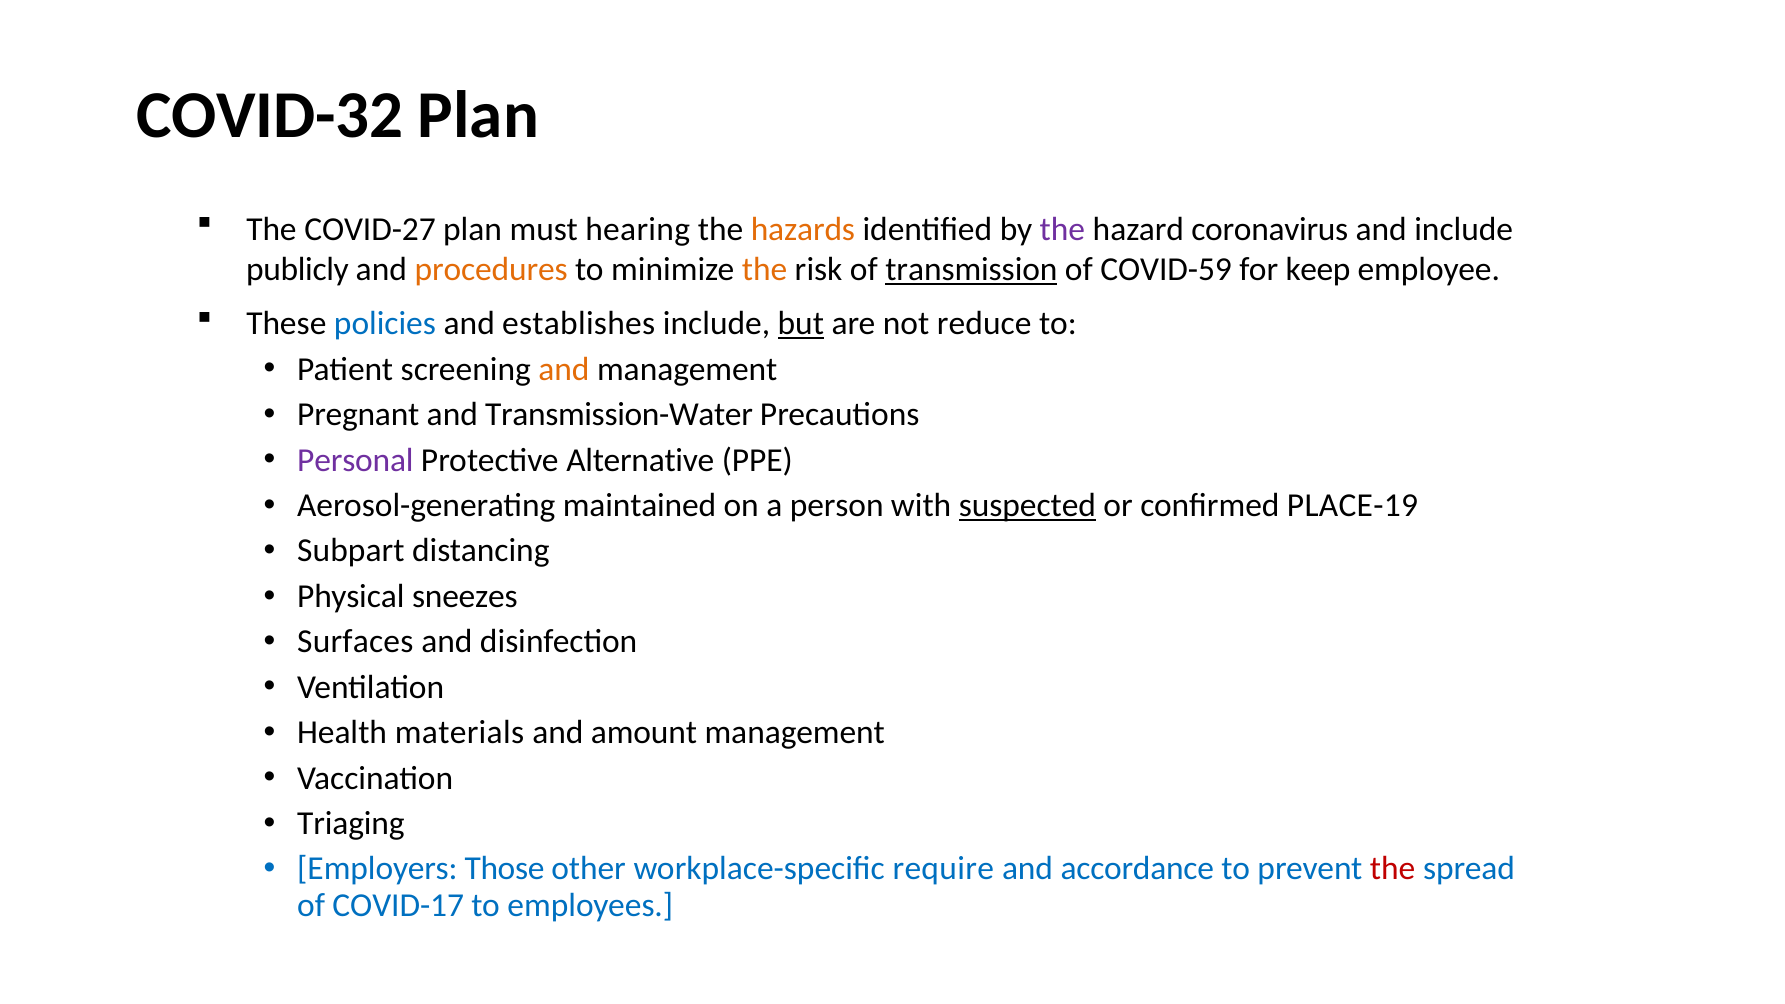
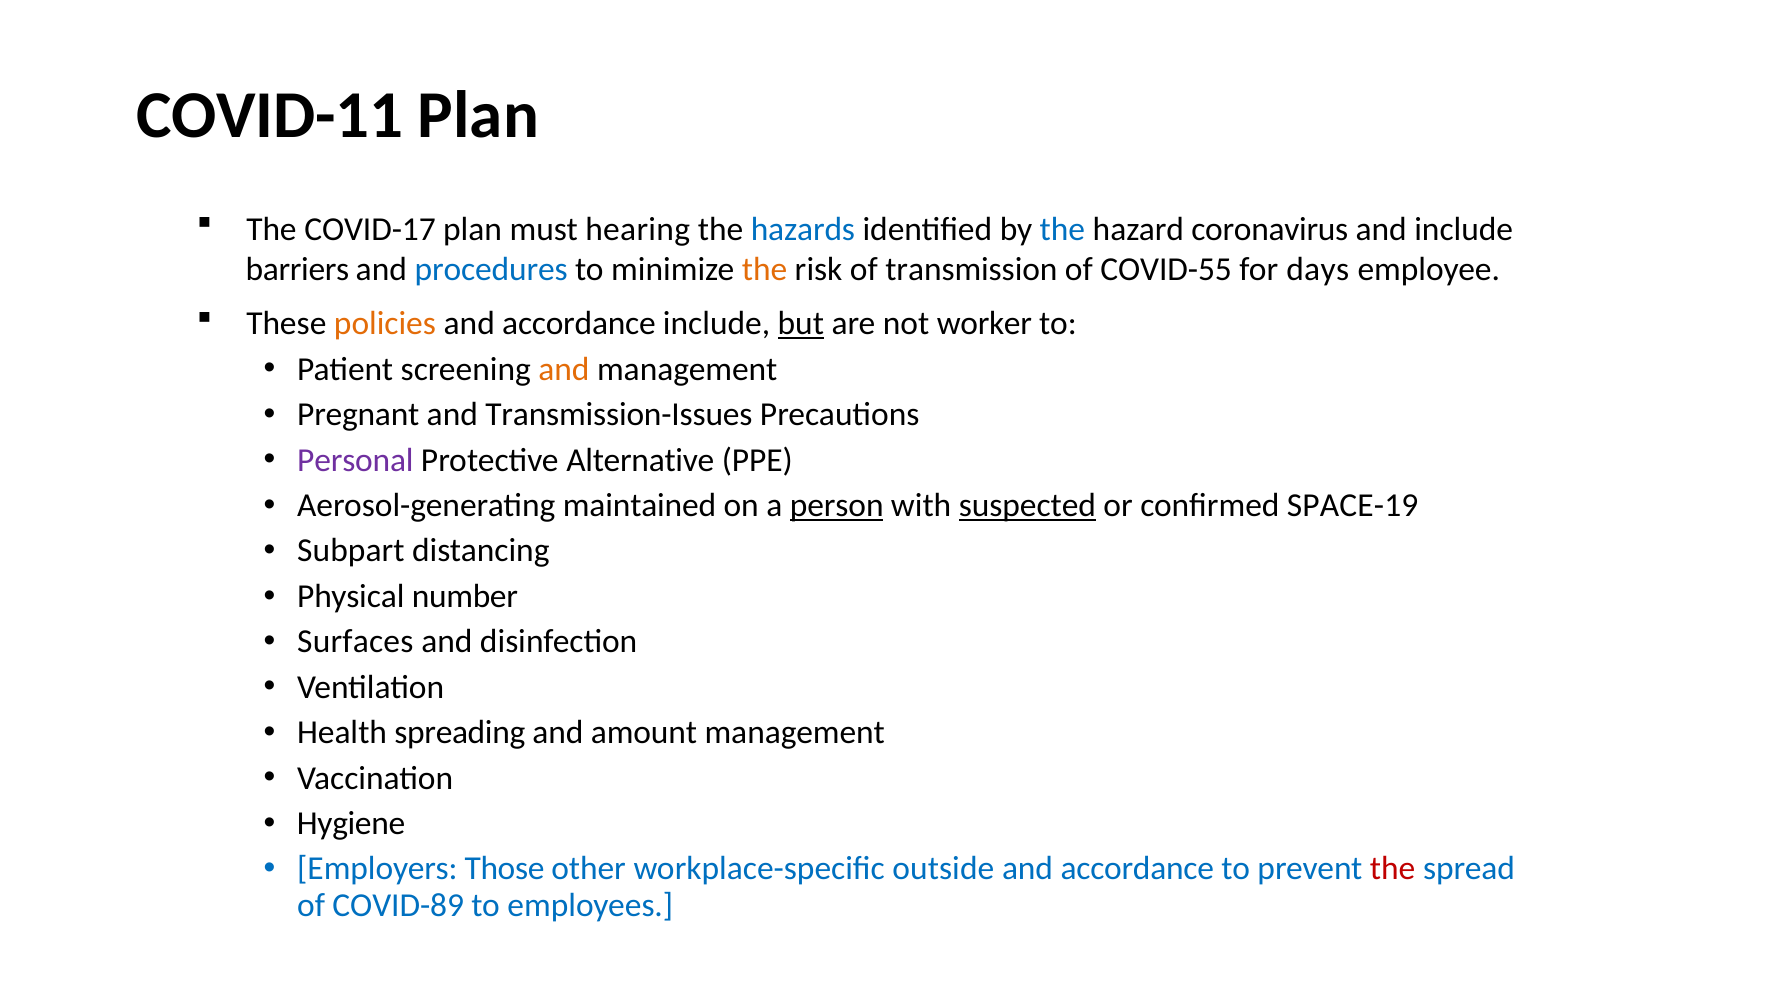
COVID-32: COVID-32 -> COVID-11
COVID-27: COVID-27 -> COVID-17
hazards colour: orange -> blue
the at (1062, 229) colour: purple -> blue
publicly: publicly -> barriers
procedures colour: orange -> blue
transmission underline: present -> none
COVID-59: COVID-59 -> COVID-55
keep: keep -> days
policies colour: blue -> orange
establishes at (579, 324): establishes -> accordance
reduce: reduce -> worker
Transmission-Water: Transmission-Water -> Transmission-Issues
person underline: none -> present
PLACE-19: PLACE-19 -> SPACE-19
sneezes: sneezes -> number
materials: materials -> spreading
Triaging: Triaging -> Hygiene
require: require -> outside
COVID-17: COVID-17 -> COVID-89
